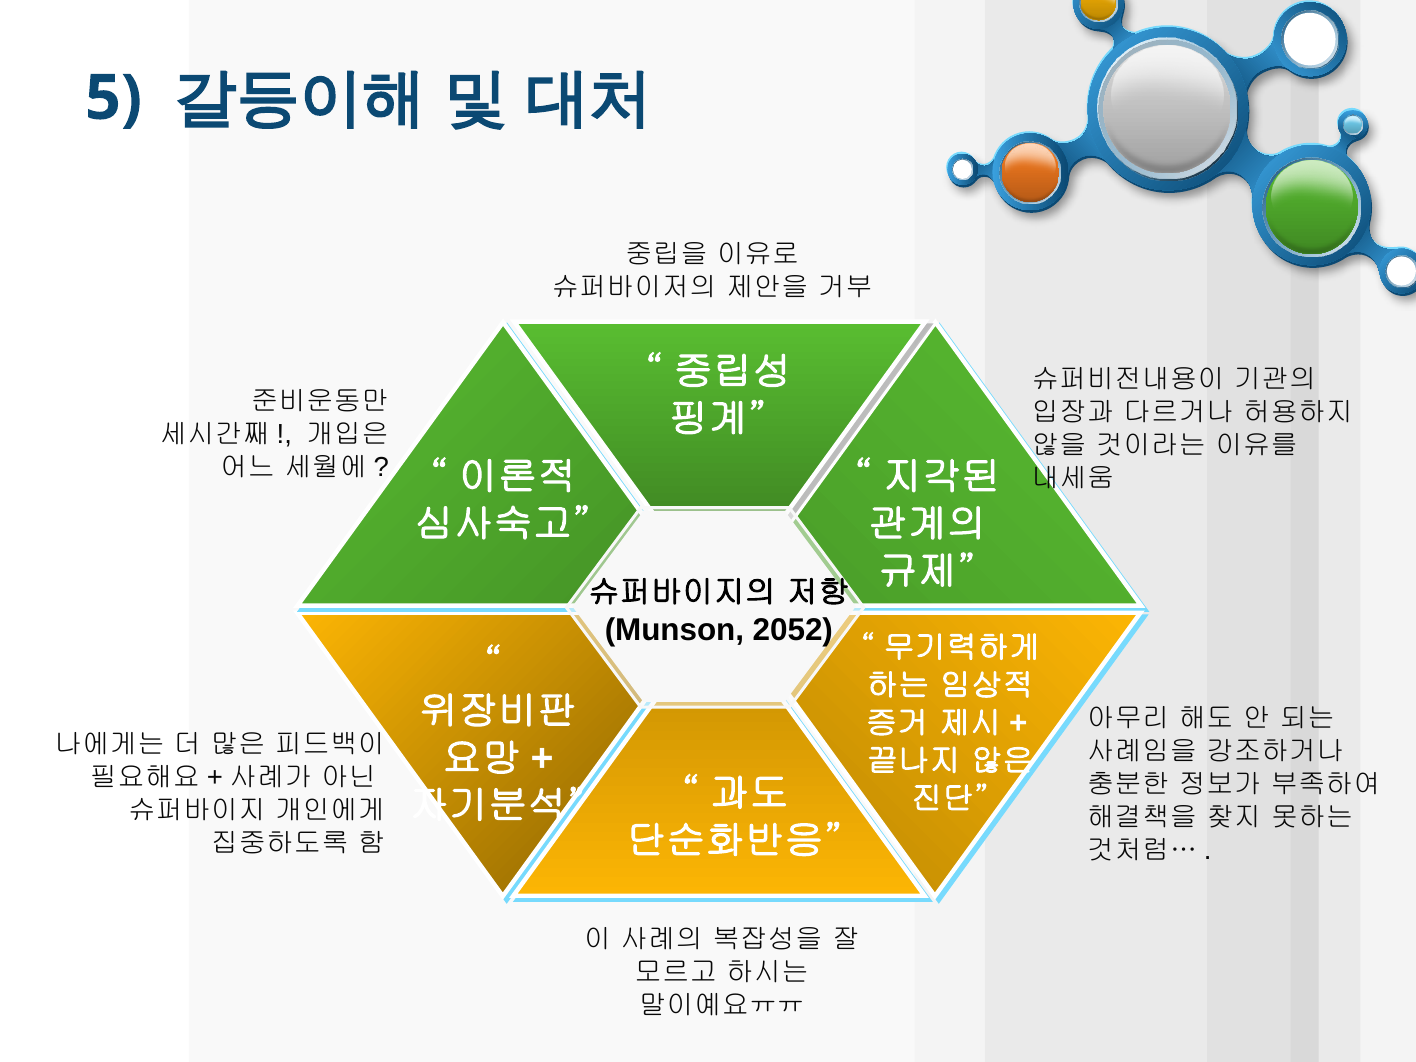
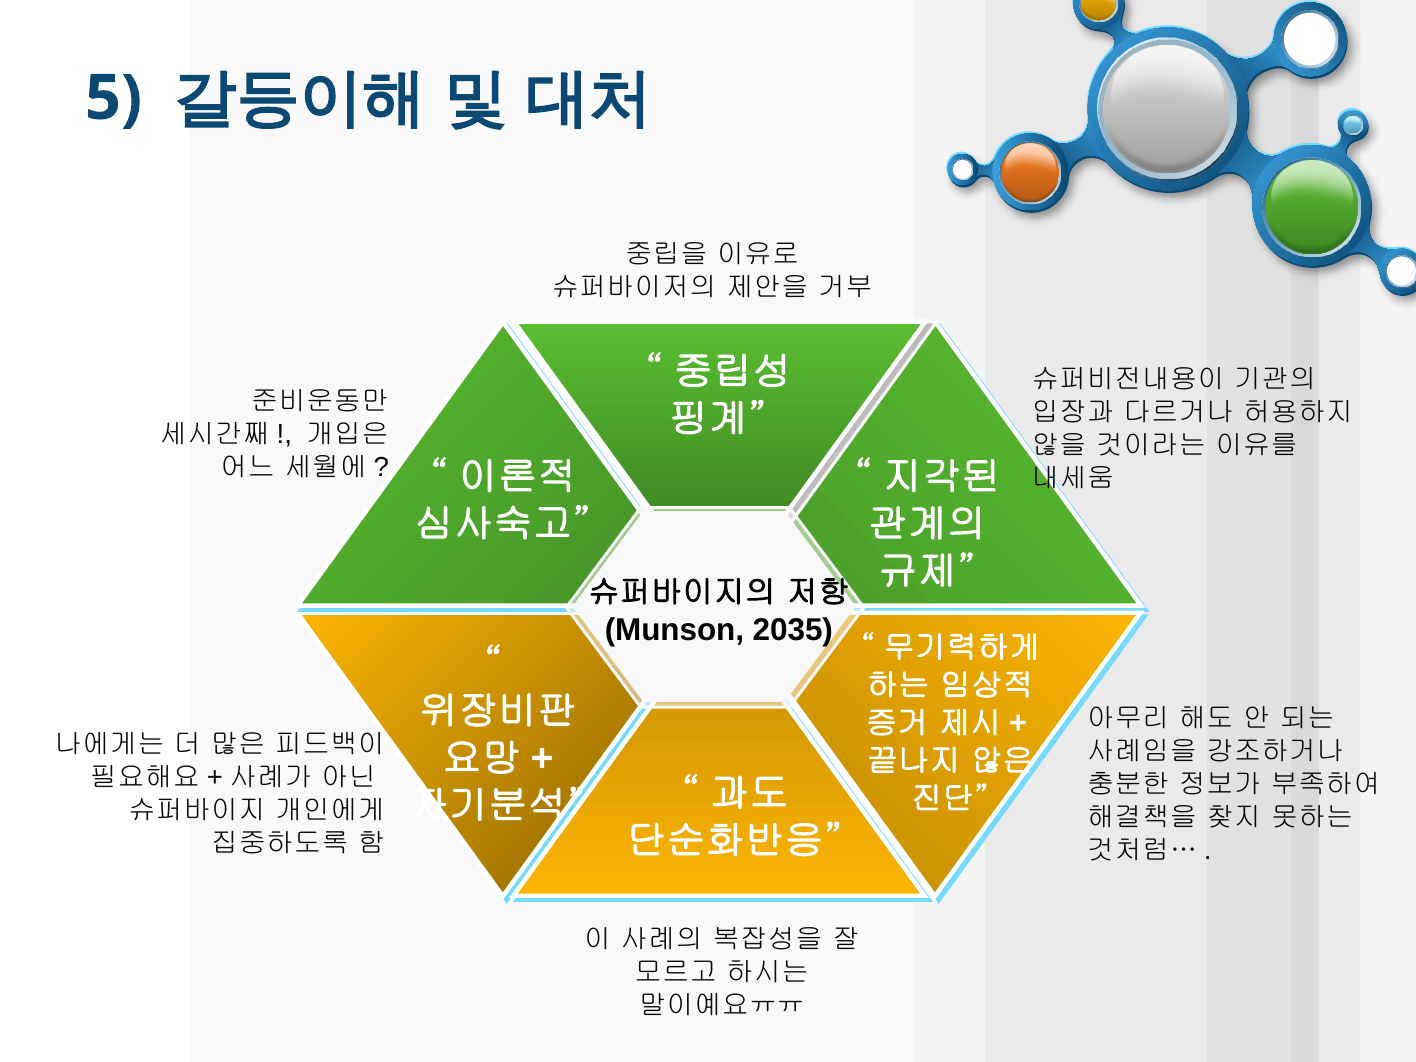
2052: 2052 -> 2035
